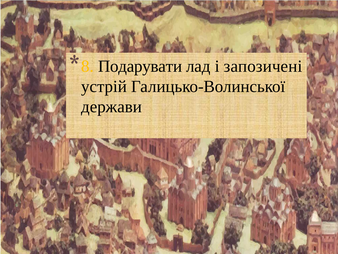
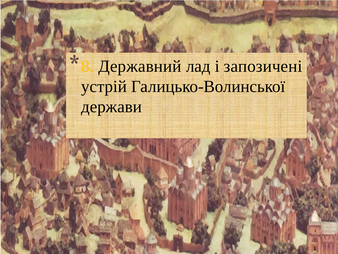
Подарувати: Подарувати -> Державний
